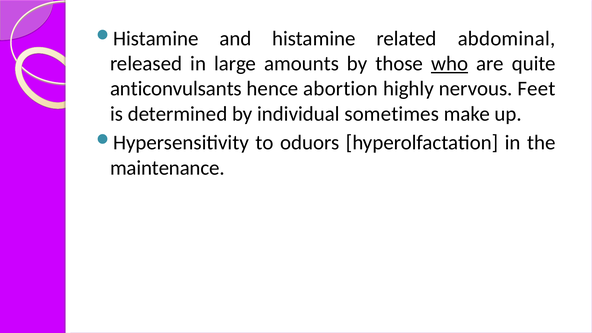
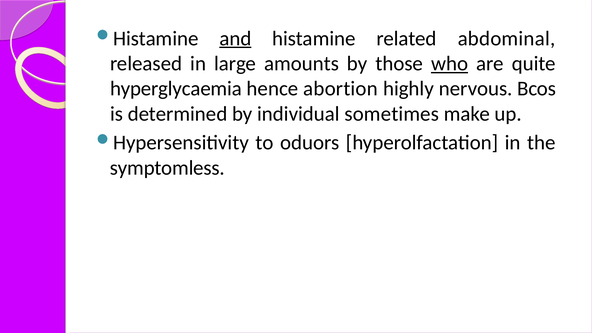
and underline: none -> present
anticonvulsants: anticonvulsants -> hyperglycaemia
Feet: Feet -> Bcos
maintenance: maintenance -> symptomless
